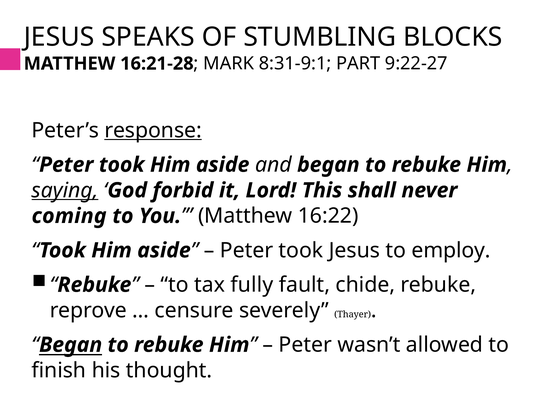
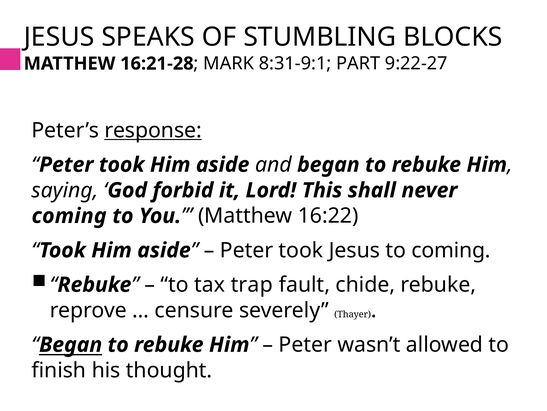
saying underline: present -> none
to employ: employ -> coming
fully: fully -> trap
